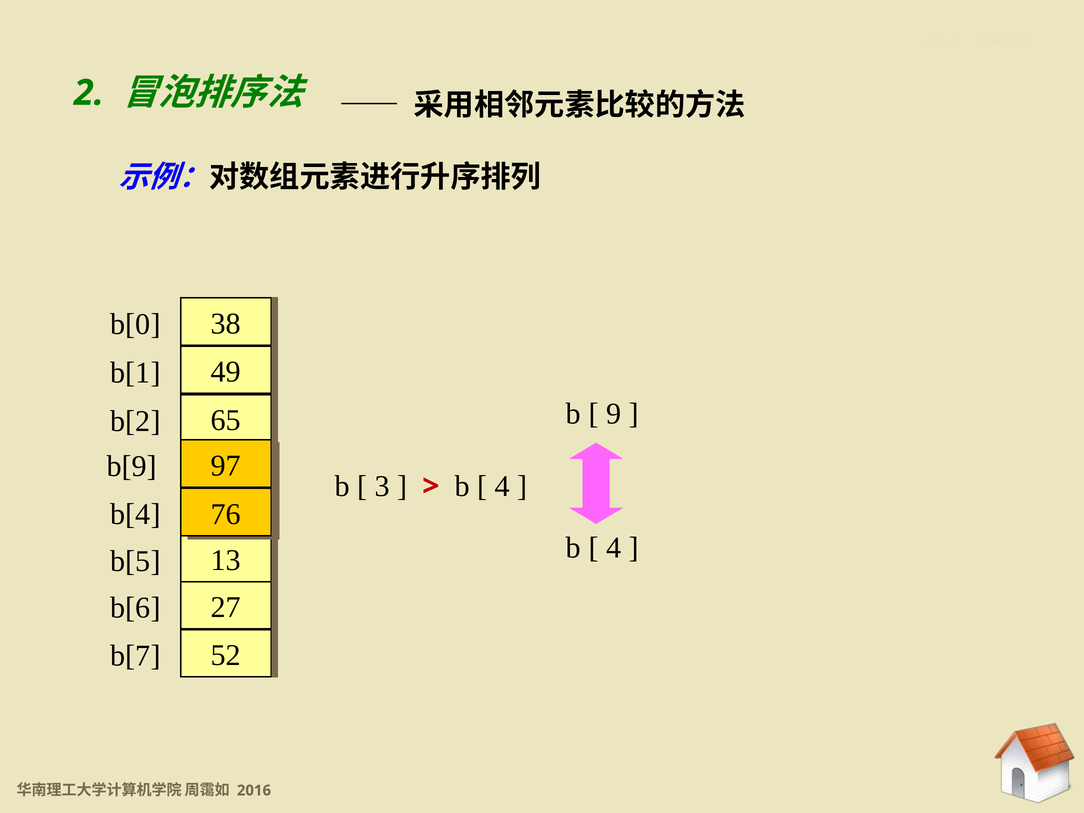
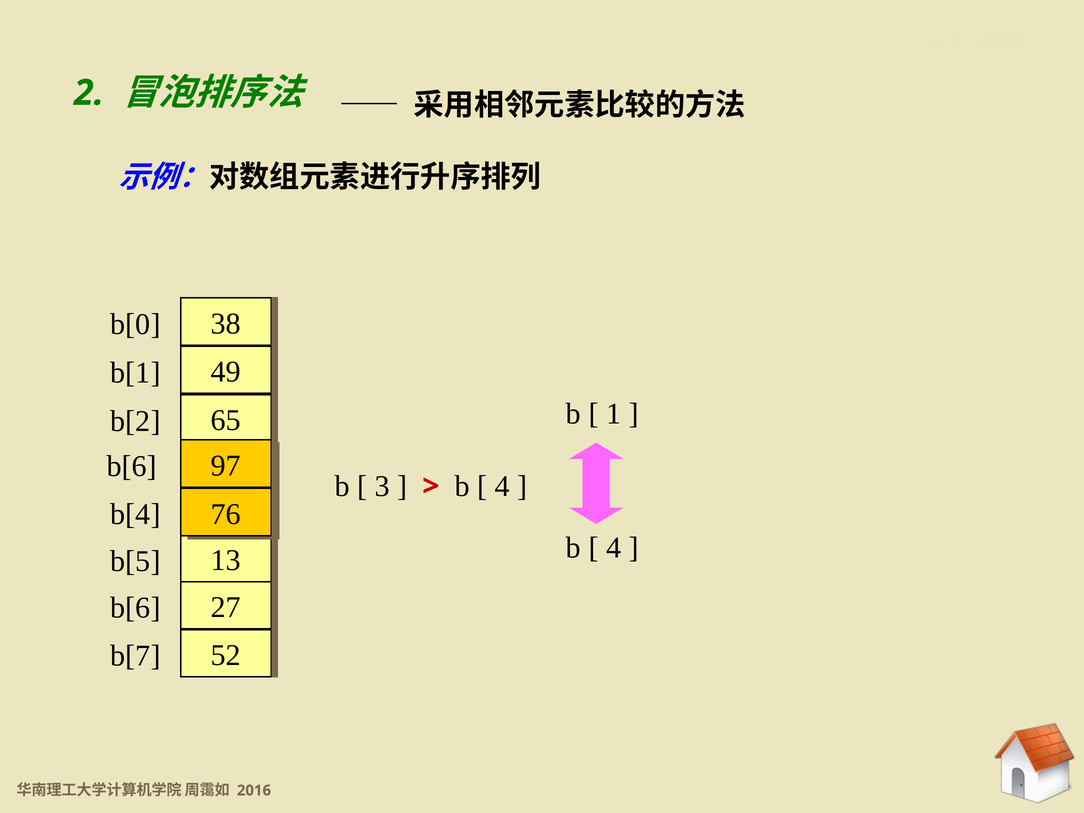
9: 9 -> 1
b[9 at (132, 466): b[9 -> b[6
